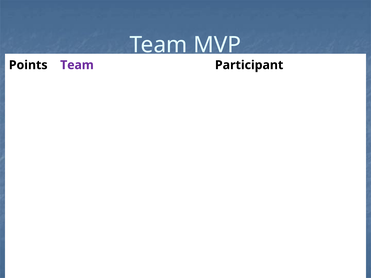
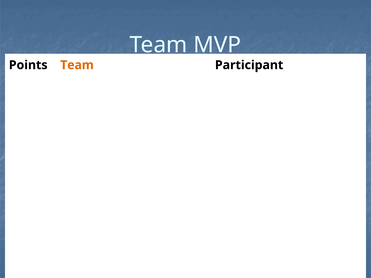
Team at (77, 65) colour: purple -> orange
